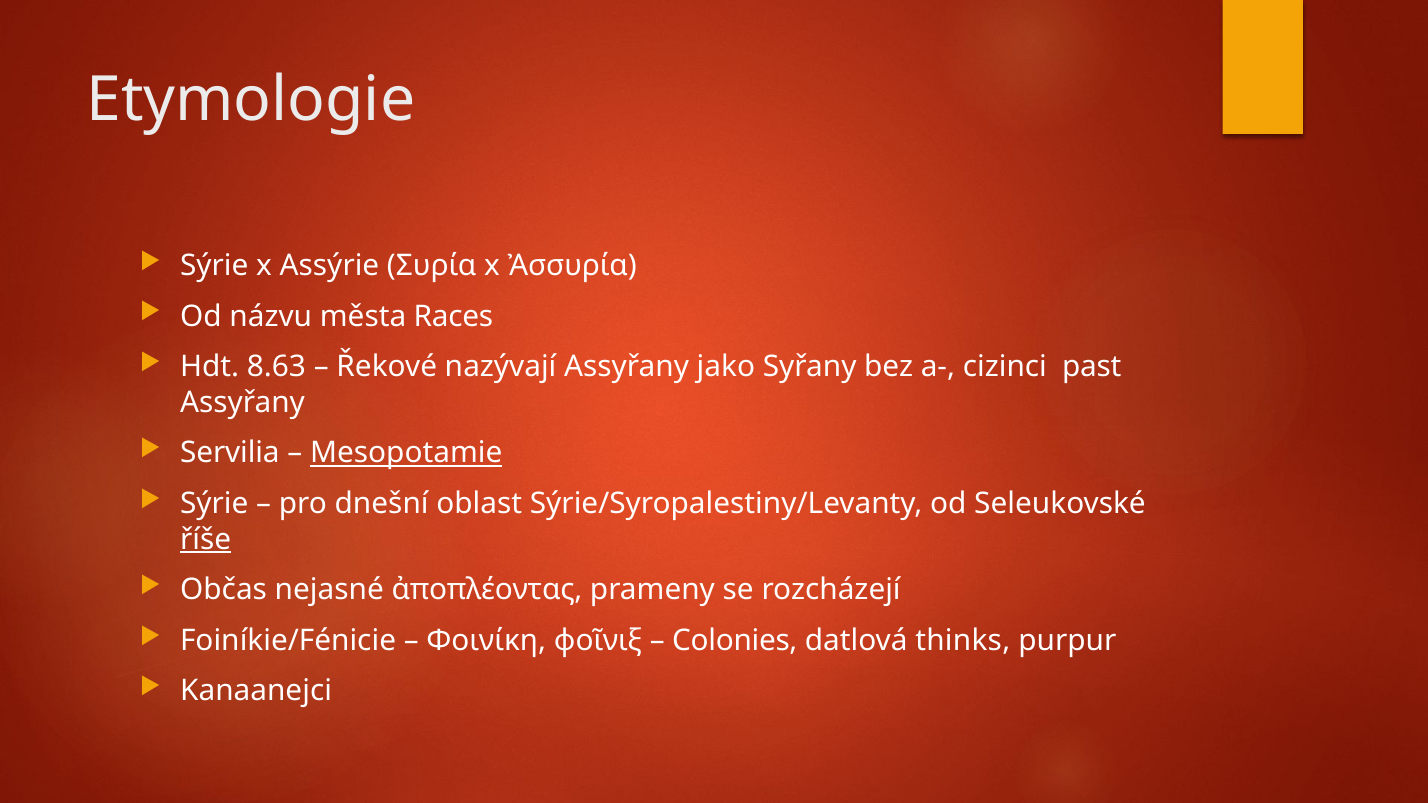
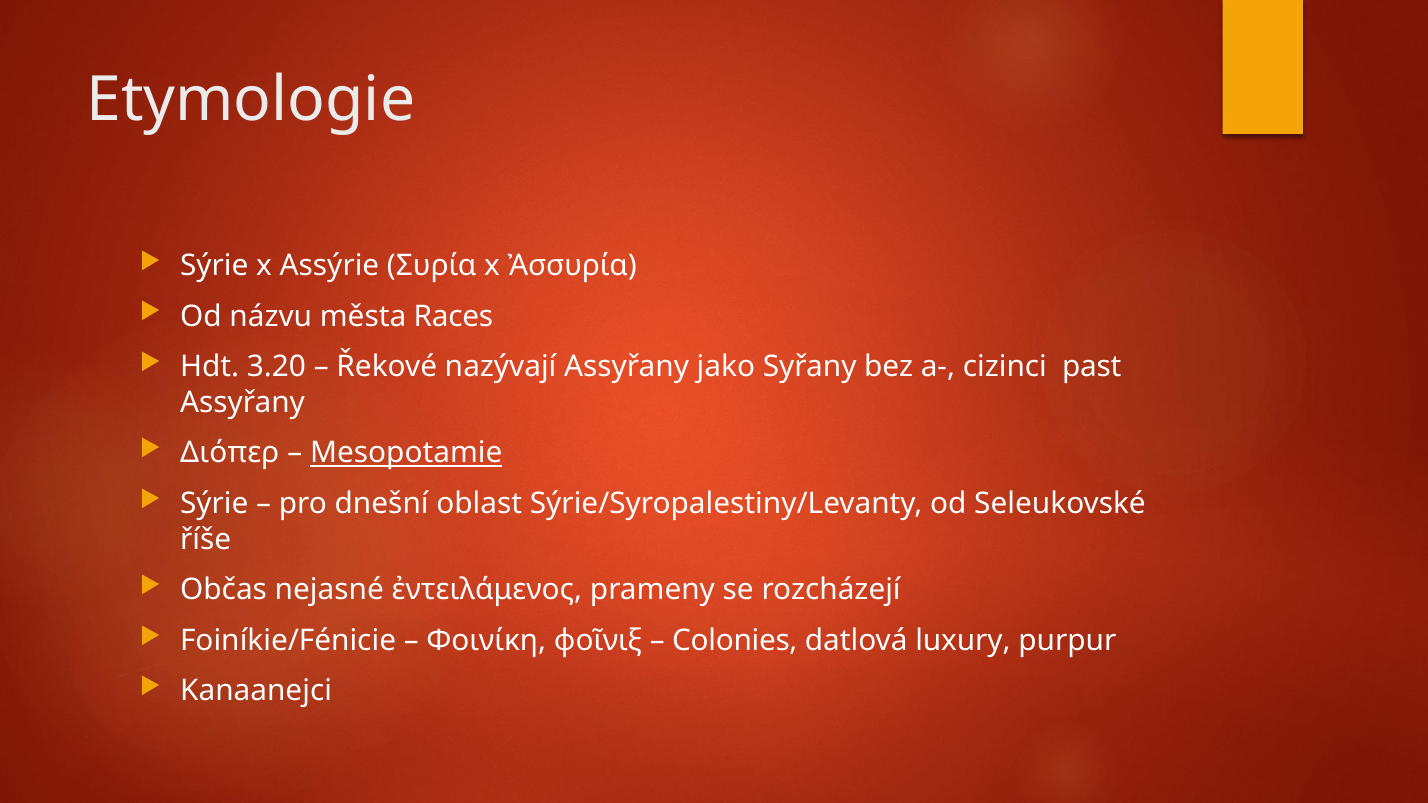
8.63: 8.63 -> 3.20
Servilia: Servilia -> Διόπερ
říše underline: present -> none
ἀποπλέοντας: ἀποπλέοντας -> ἐντειλάμενος
thinks: thinks -> luxury
